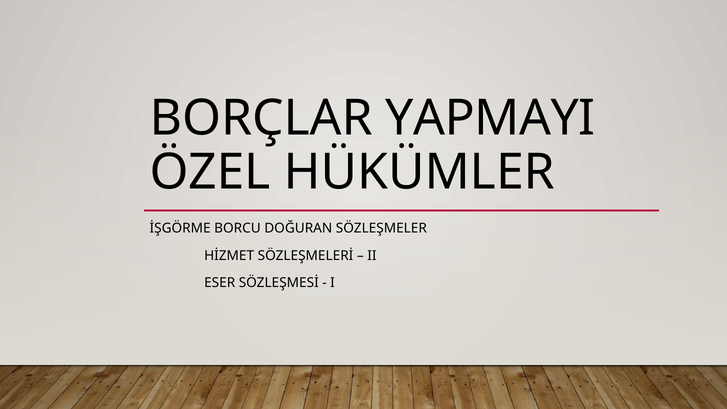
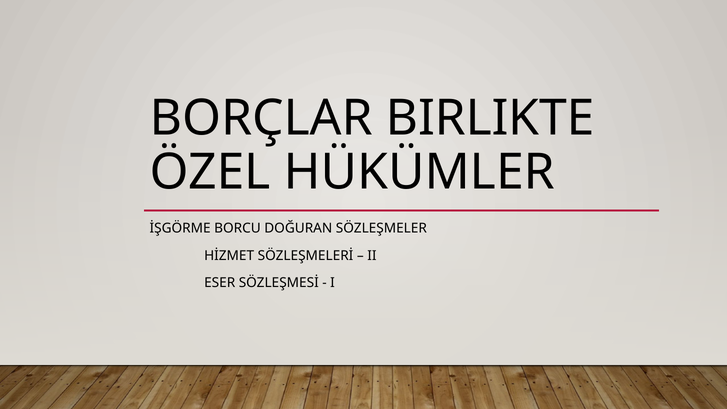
YAPMAYI: YAPMAYI -> BIRLIKTE
